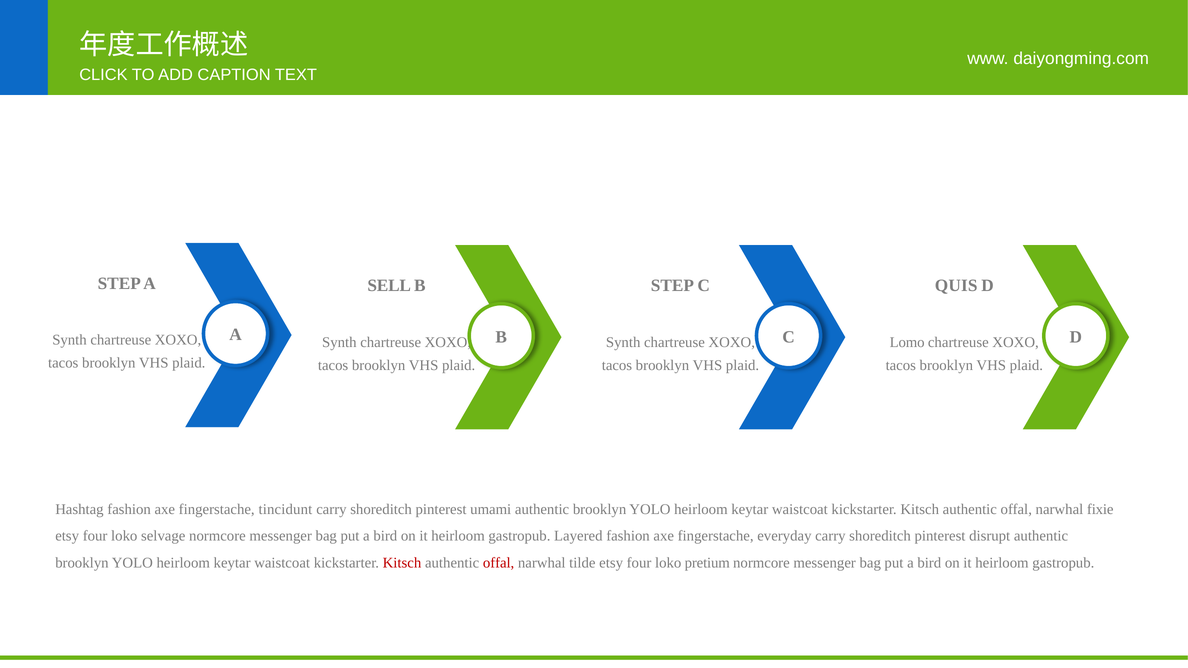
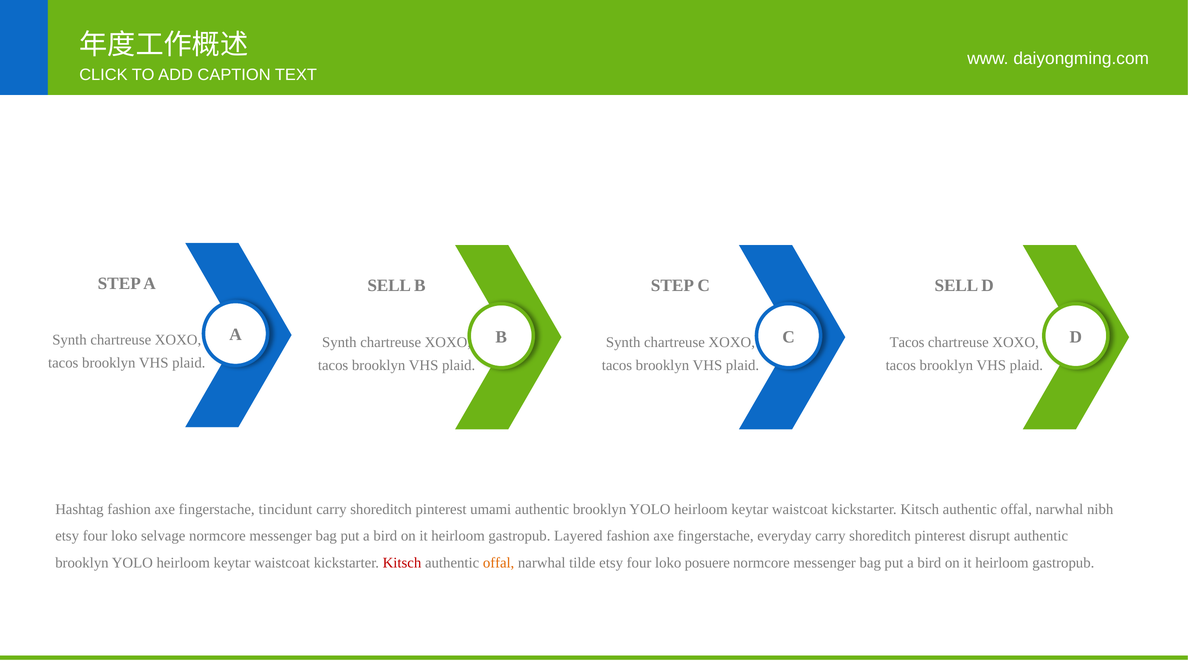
QUIS at (956, 286): QUIS -> SELL
Lomo at (907, 342): Lomo -> Tacos
fixie: fixie -> nibh
offal at (499, 563) colour: red -> orange
pretium: pretium -> posuere
